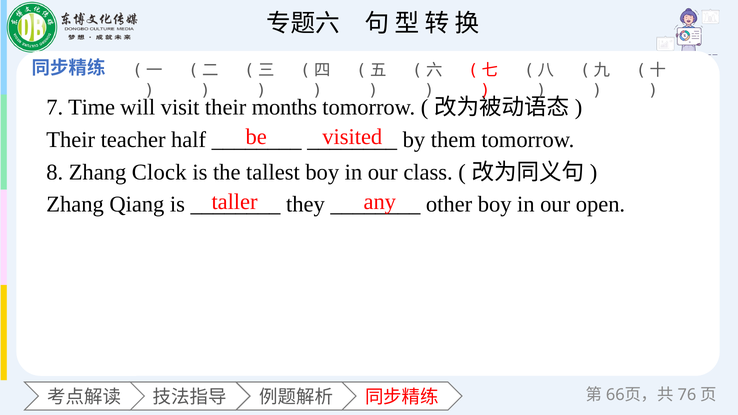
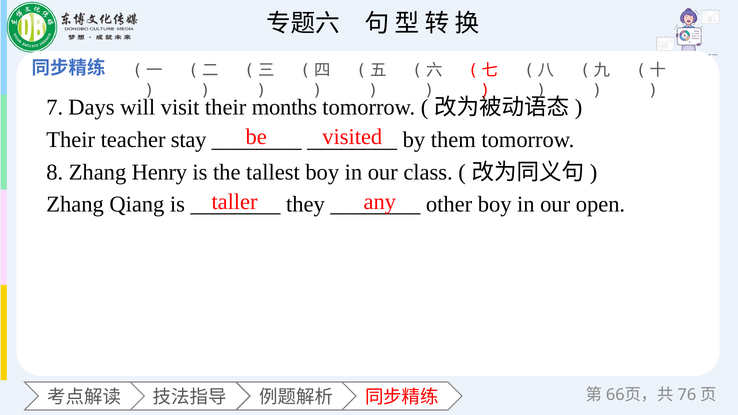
Time: Time -> Days
half: half -> stay
Clock: Clock -> Henry
